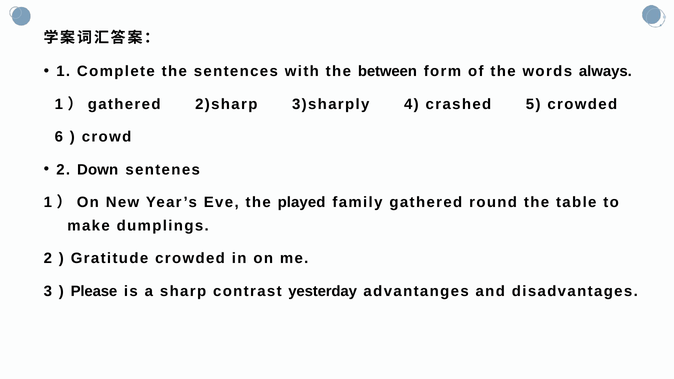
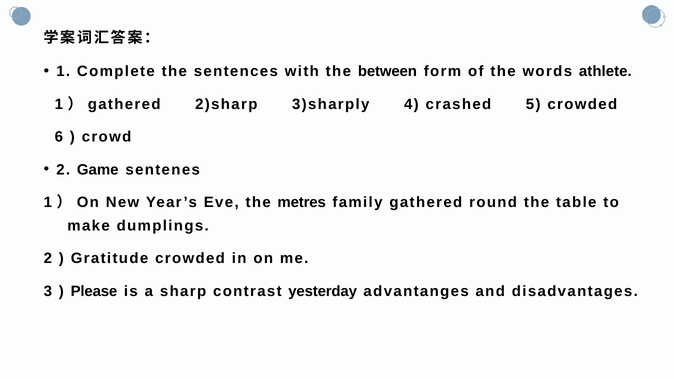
always: always -> athlete
Down: Down -> Game
played: played -> metres
